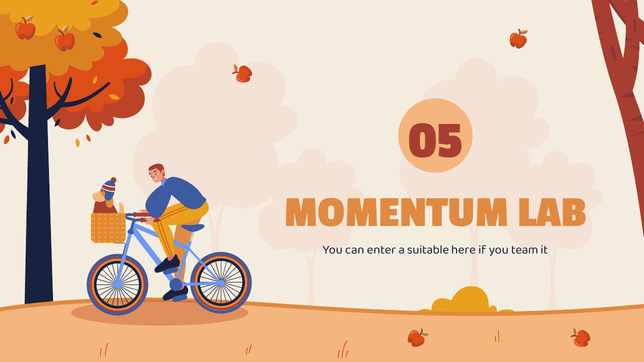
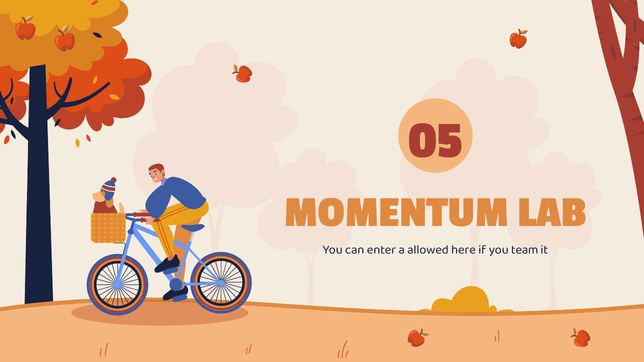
suitable: suitable -> allowed
